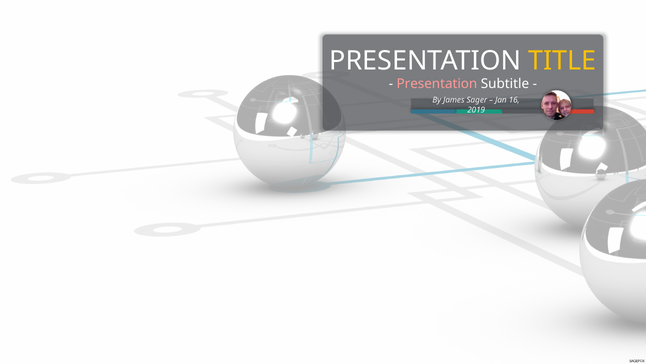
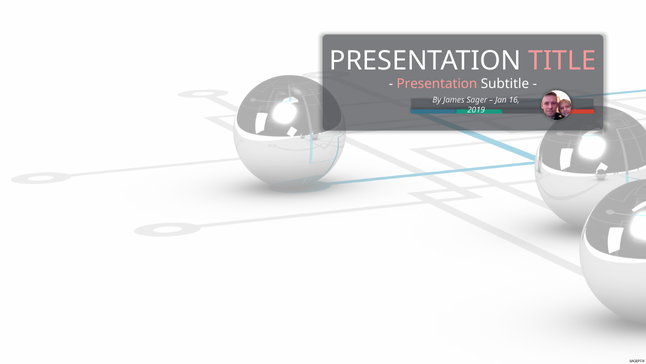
TITLE colour: yellow -> pink
